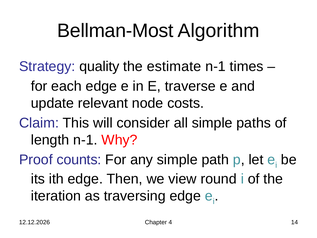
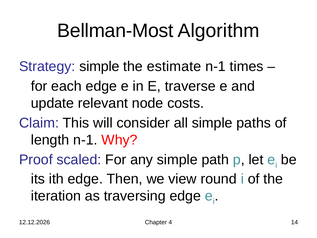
Strategy quality: quality -> simple
counts: counts -> scaled
